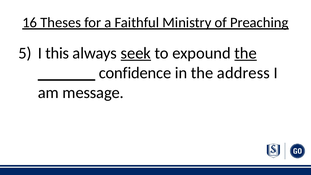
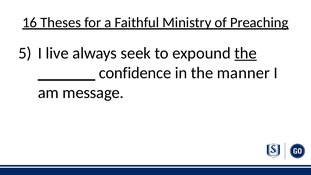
this: this -> live
seek underline: present -> none
address: address -> manner
